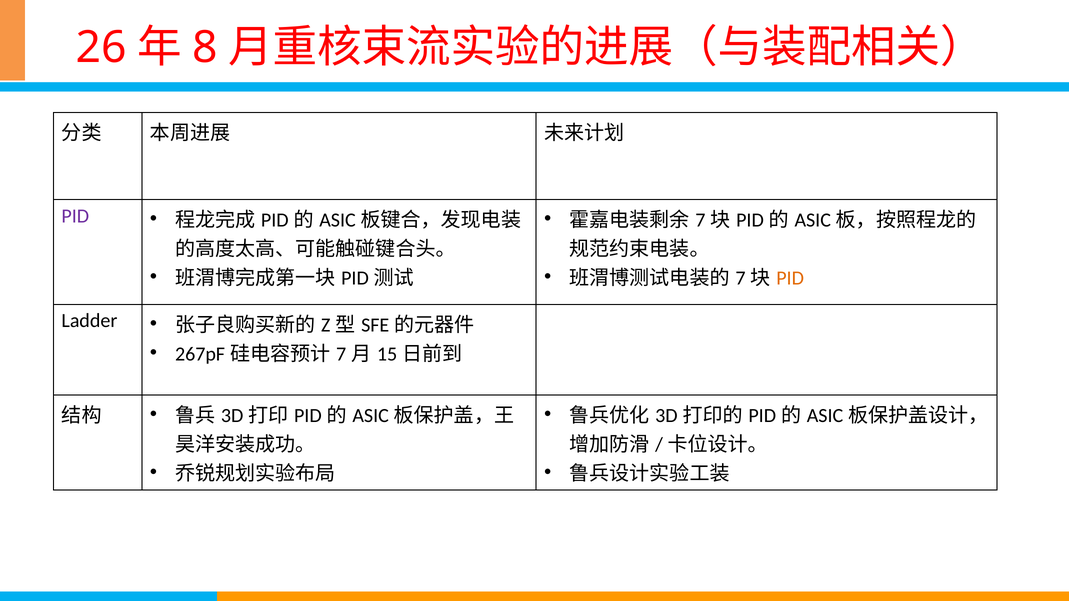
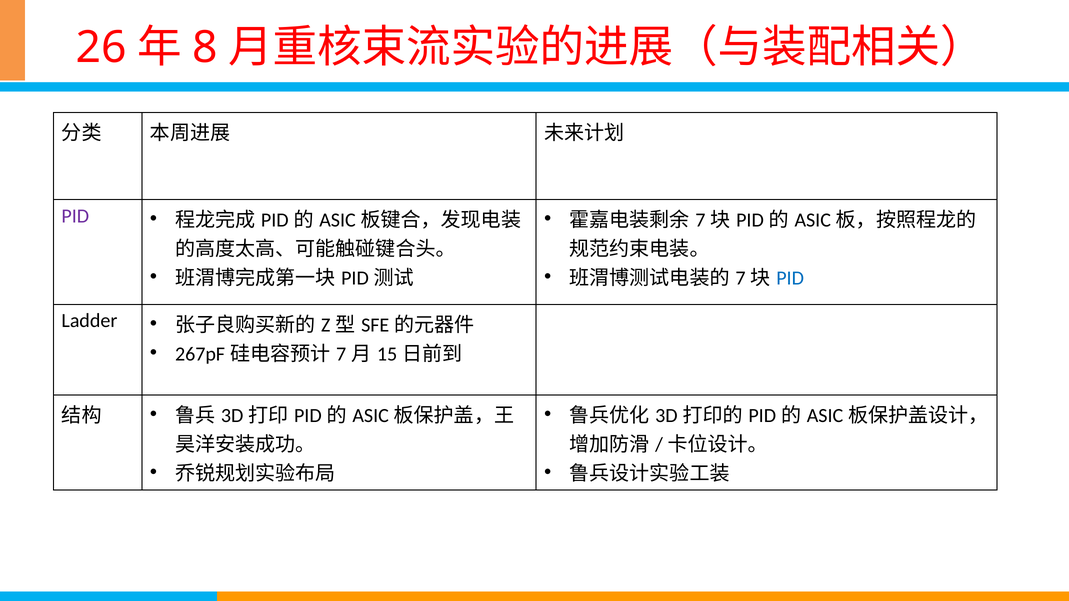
PID at (790, 278) colour: orange -> blue
